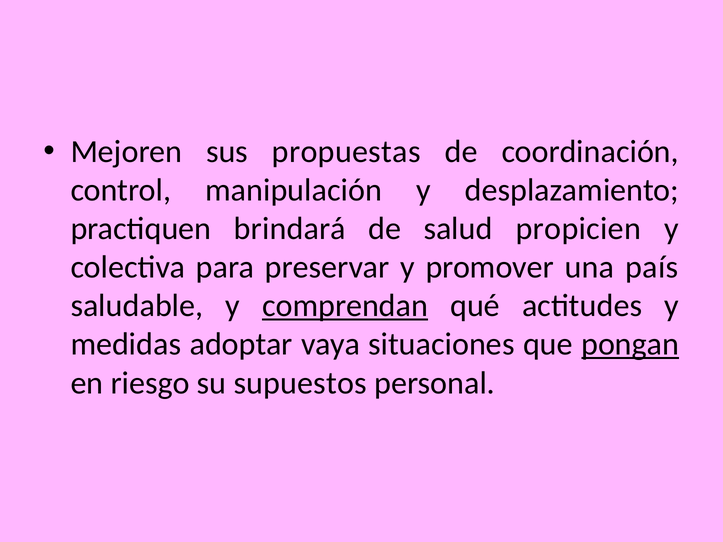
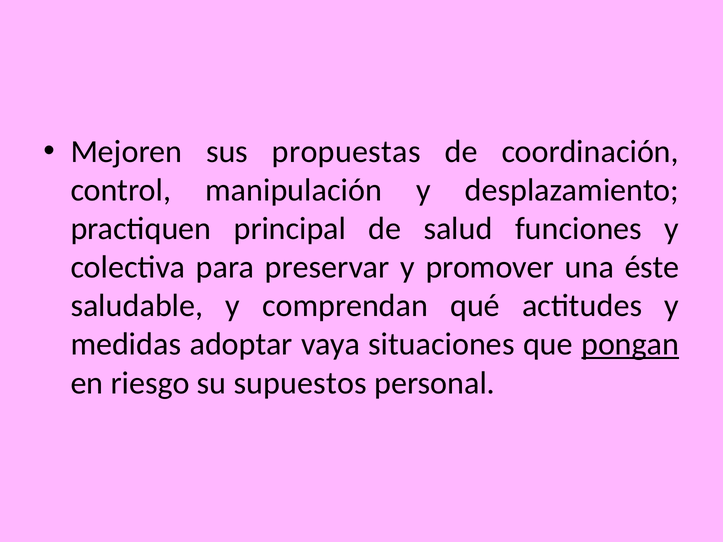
brindará: brindará -> principal
propicien: propicien -> funciones
país: país -> éste
comprendan underline: present -> none
